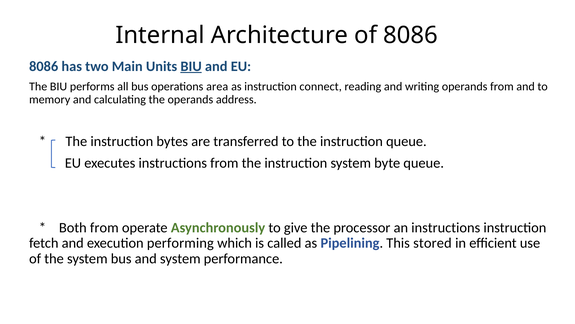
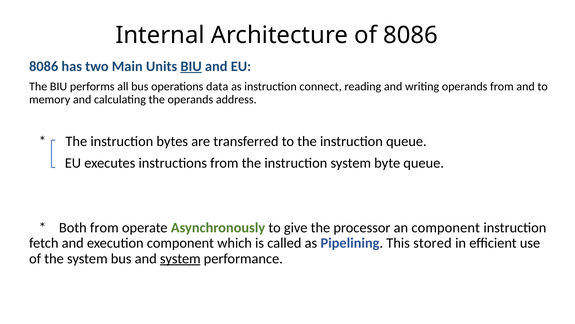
area: area -> data
an instructions: instructions -> component
execution performing: performing -> component
system at (180, 258) underline: none -> present
